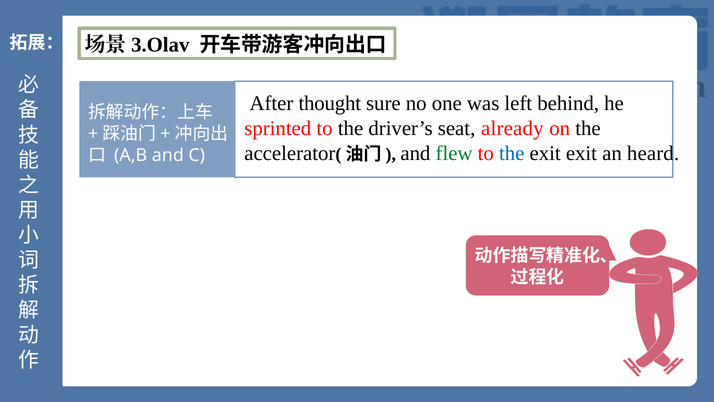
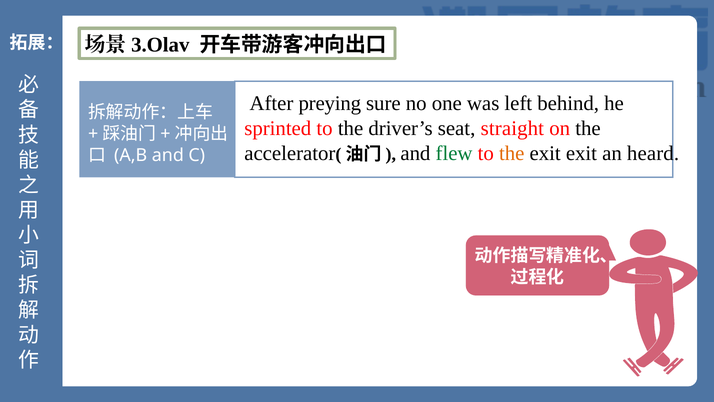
thought: thought -> preying
already: already -> straight
the at (512, 153) colour: blue -> orange
